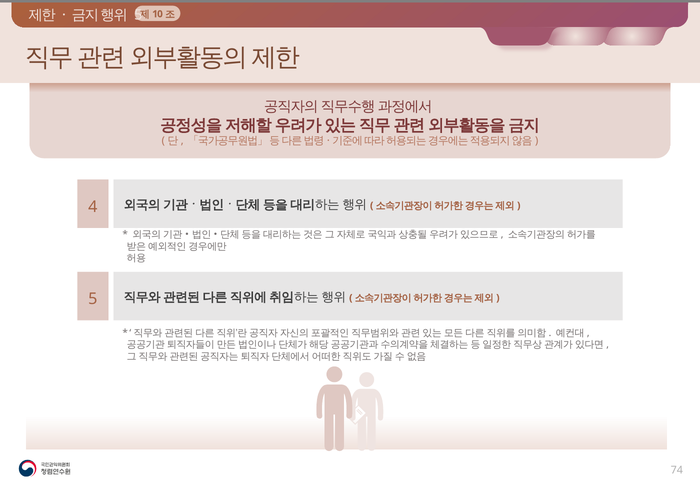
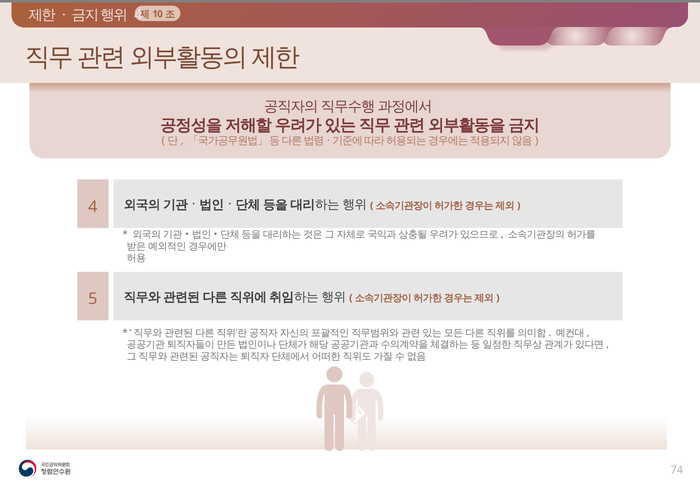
5 at (138, 15): 5 -> 4
